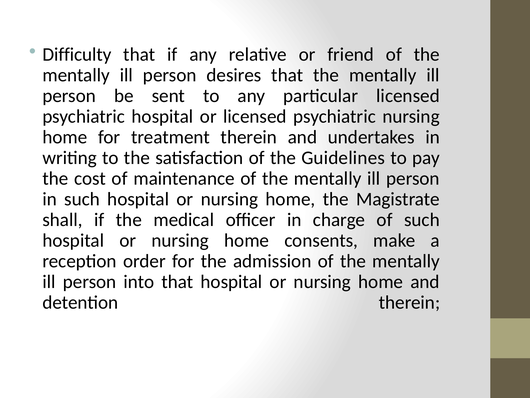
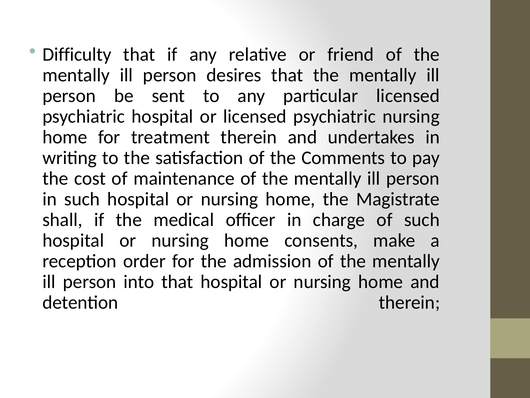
Guidelines: Guidelines -> Comments
